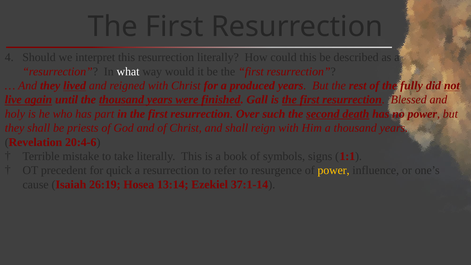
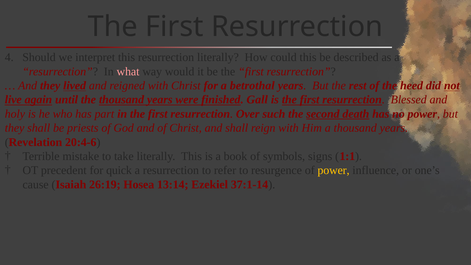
what colour: white -> pink
produced: produced -> betrothal
fully: fully -> heed
